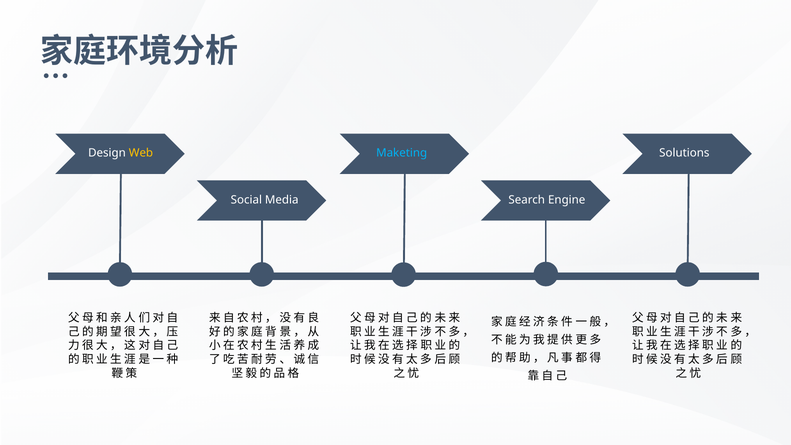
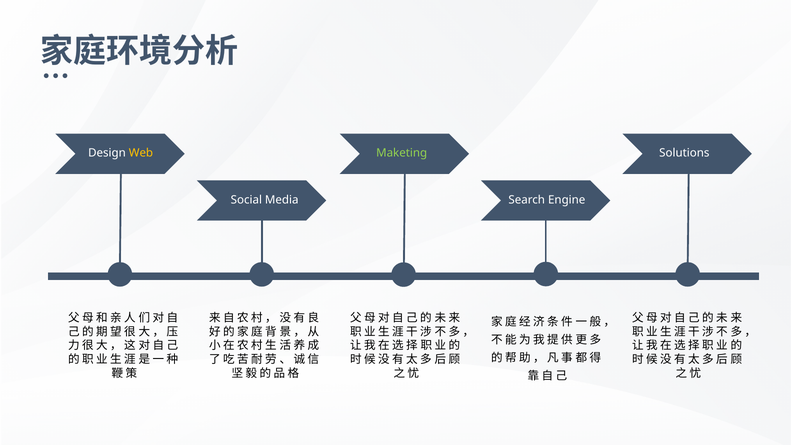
Maketing colour: light blue -> light green
